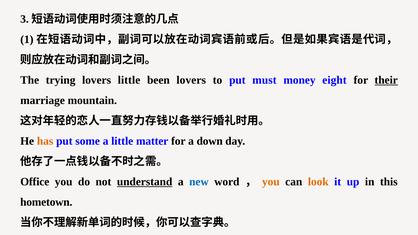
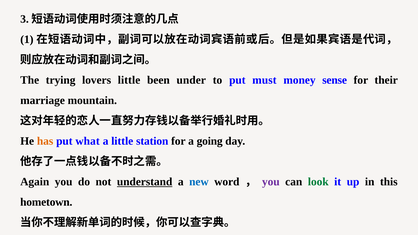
been lovers: lovers -> under
eight: eight -> sense
their underline: present -> none
some: some -> what
matter: matter -> station
down: down -> going
Office: Office -> Again
you at (271, 182) colour: orange -> purple
look colour: orange -> green
